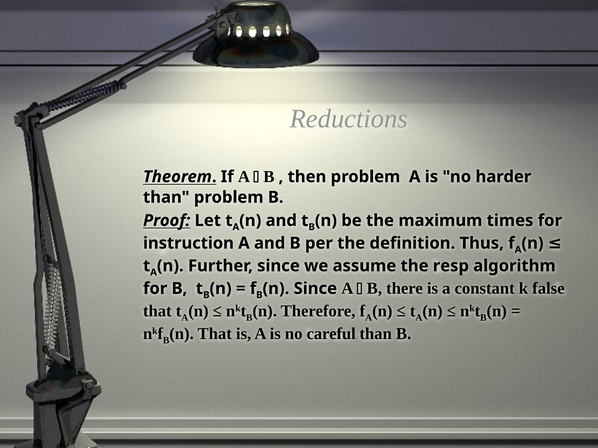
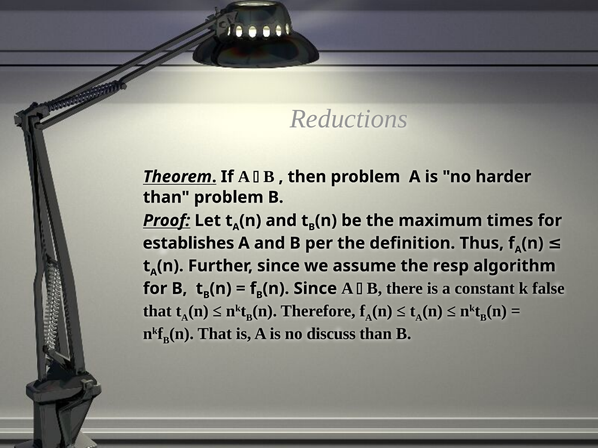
instruction: instruction -> establishes
careful: careful -> discuss
